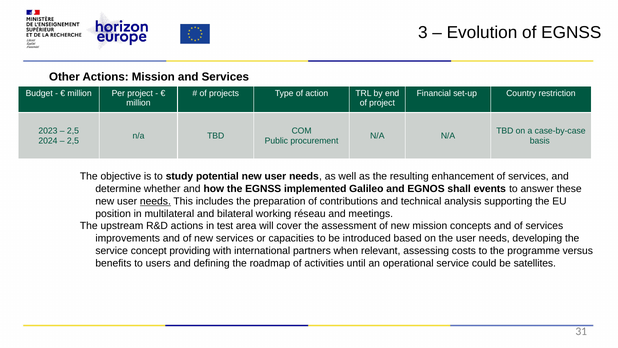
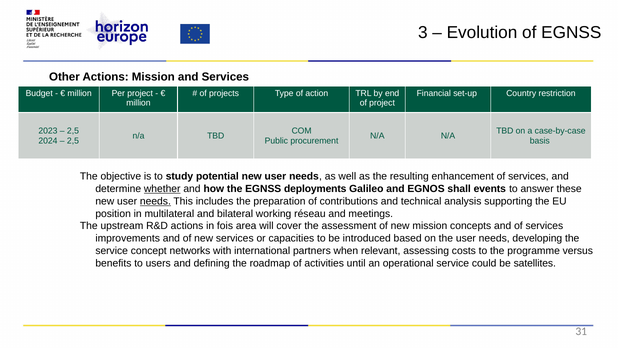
whether underline: none -> present
implemented: implemented -> deployments
test: test -> fois
providing: providing -> networks
